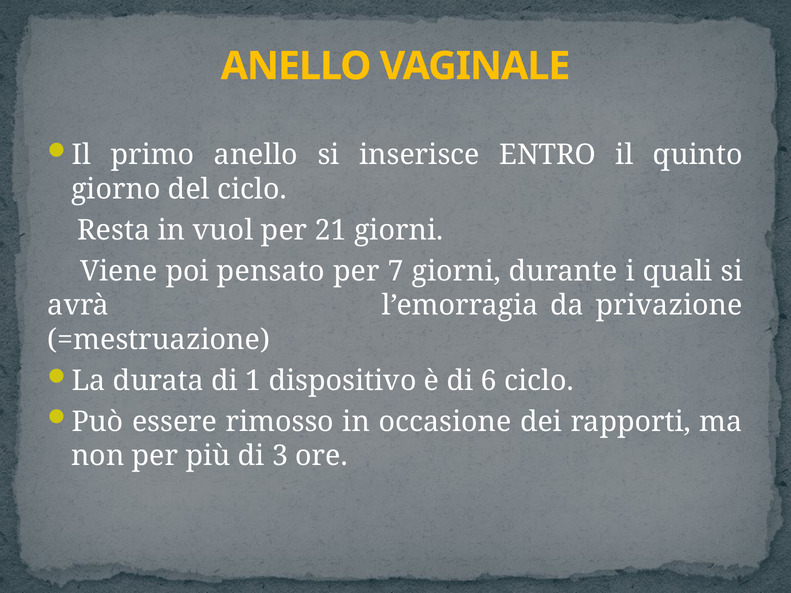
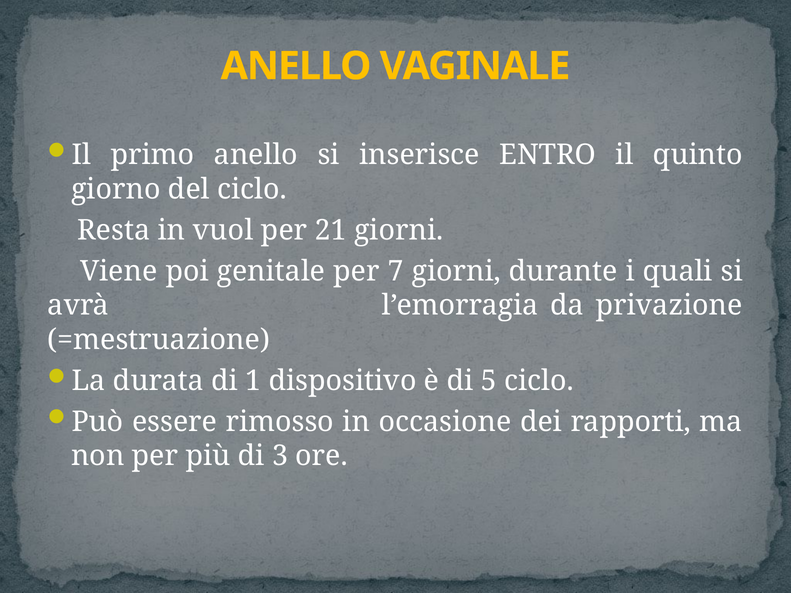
pensato: pensato -> genitale
6: 6 -> 5
